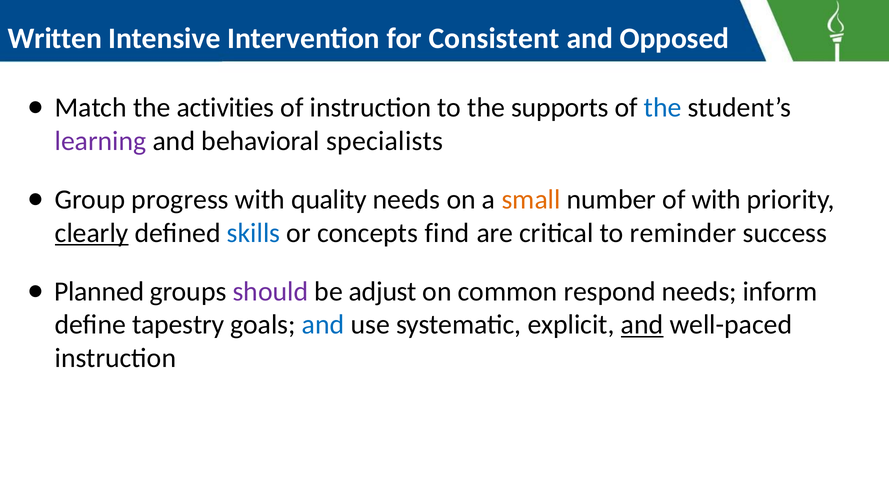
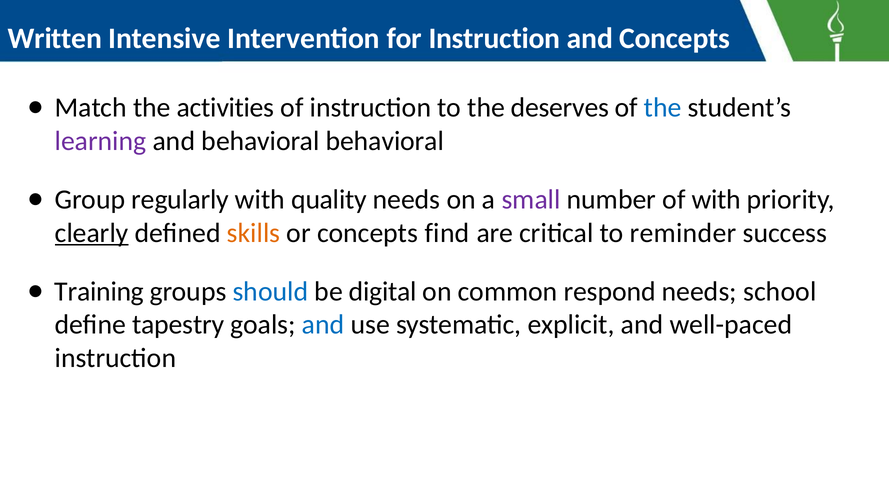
for Consistent: Consistent -> Instruction
and Opposed: Opposed -> Concepts
supports: supports -> deserves
behavioral specialists: specialists -> behavioral
progress: progress -> regularly
small colour: orange -> purple
skills colour: blue -> orange
Planned: Planned -> Training
should colour: purple -> blue
adjust: adjust -> digital
inform: inform -> school
and at (642, 325) underline: present -> none
